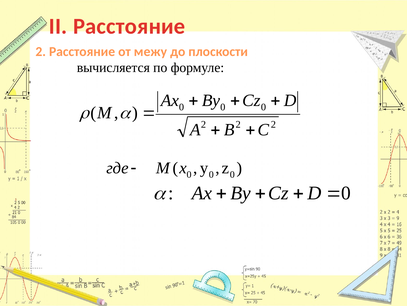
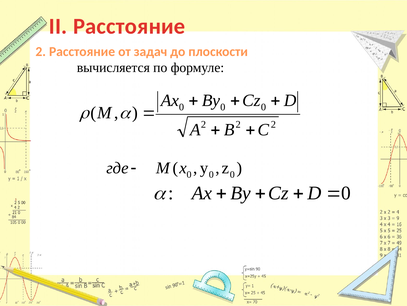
межу: межу -> задач
